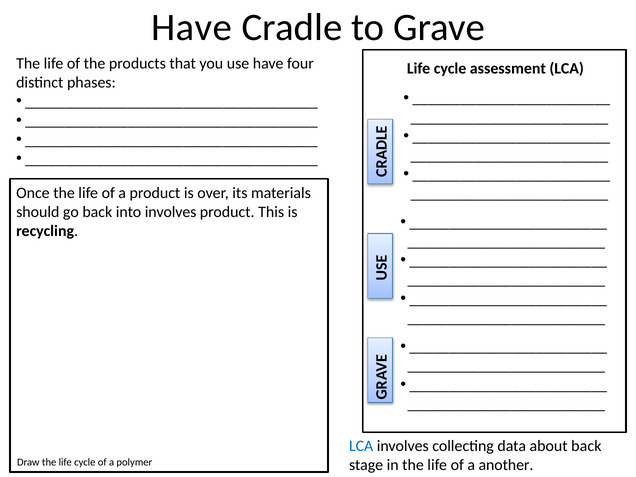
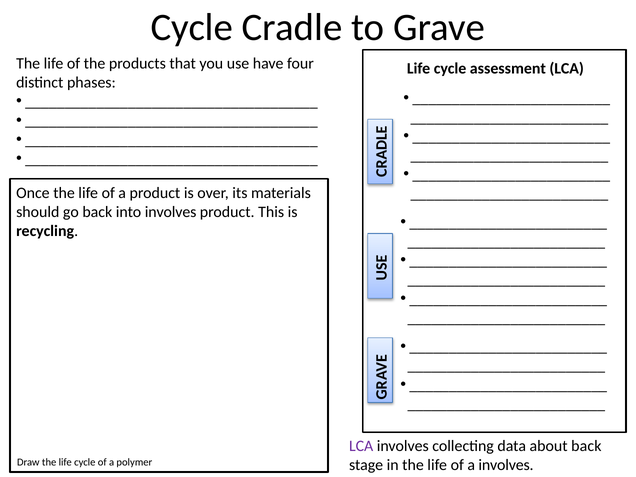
Have at (192, 28): Have -> Cycle
LCA at (361, 446) colour: blue -> purple
a another: another -> involves
